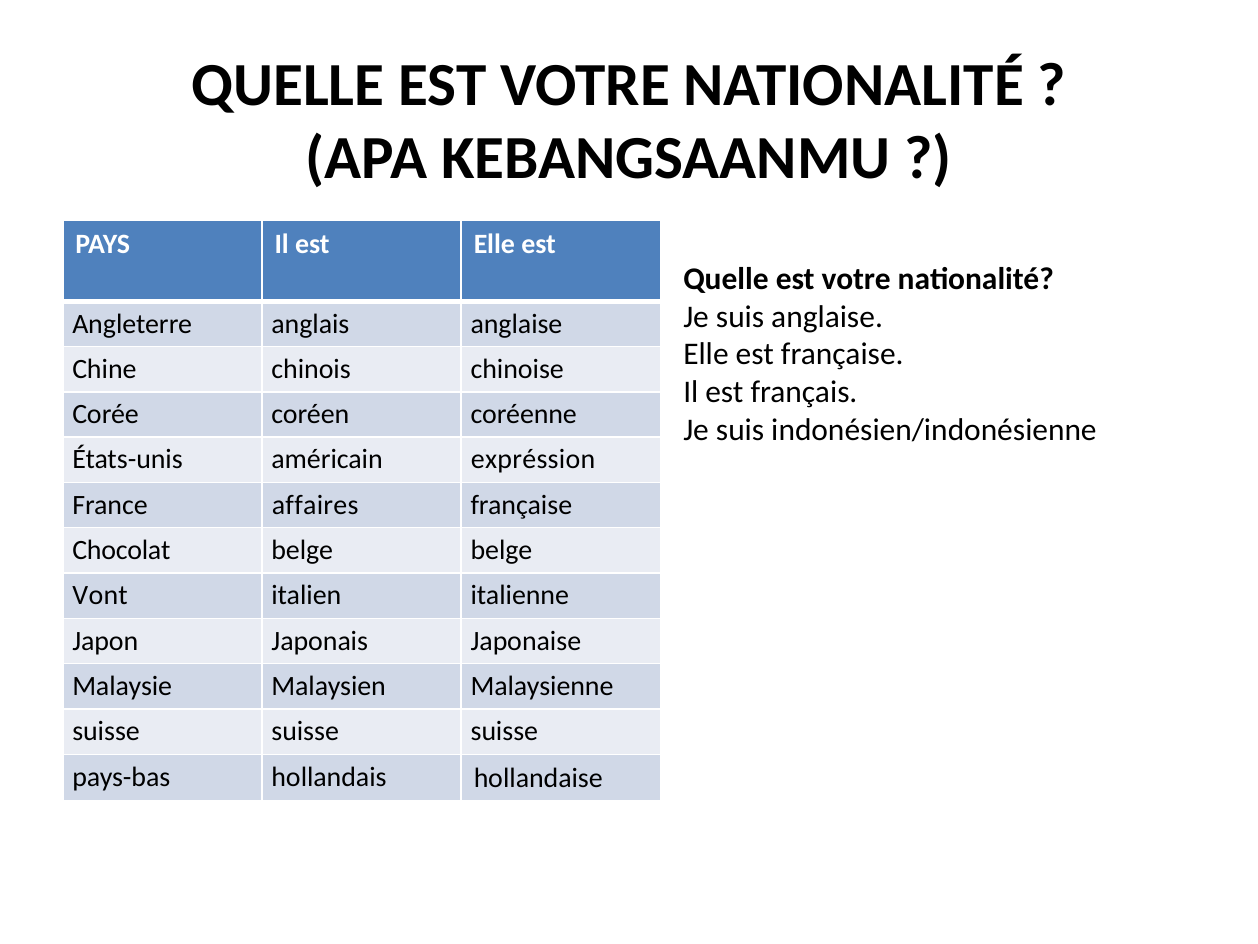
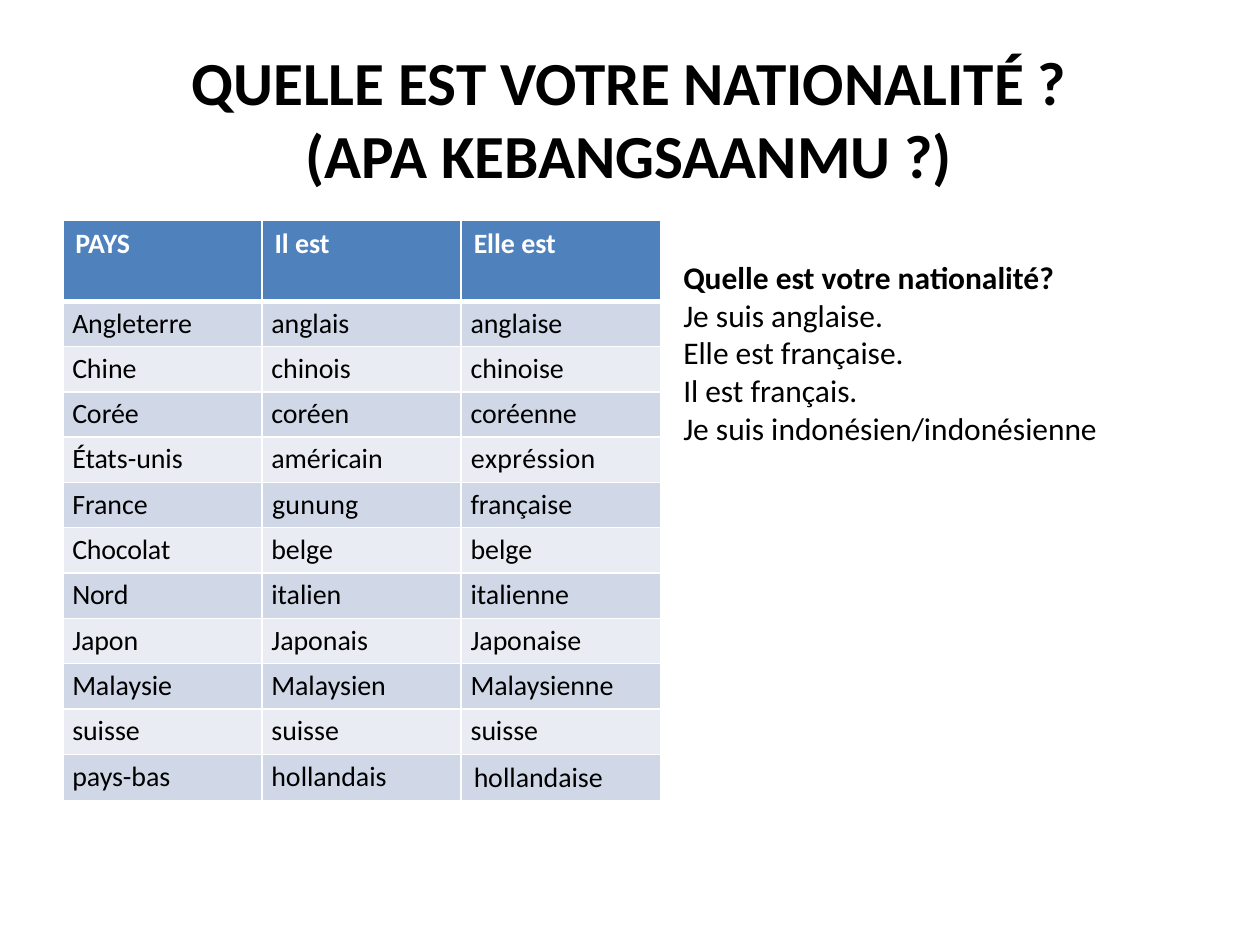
affaires: affaires -> gunung
Vont: Vont -> Nord
